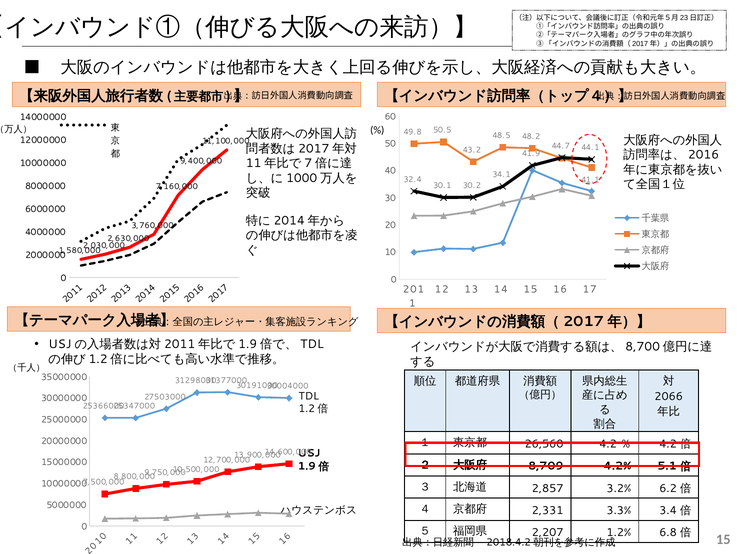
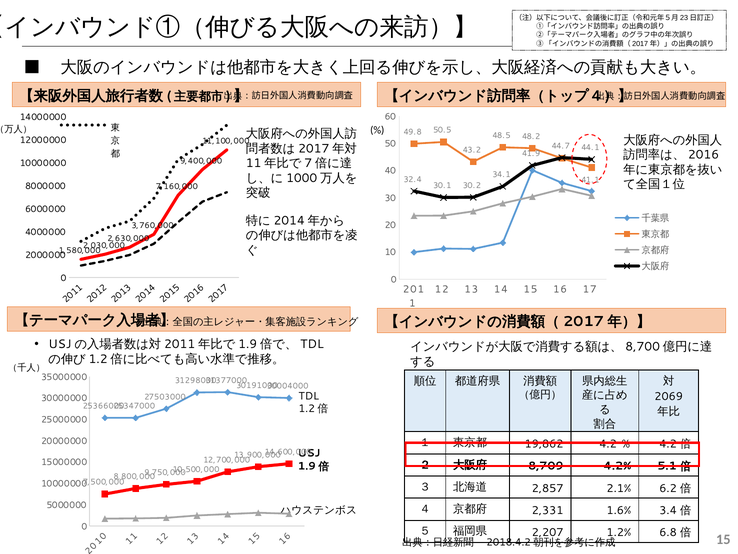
2066: 2066 -> 2069
26,560: 26,560 -> 19,862
3.2%: 3.2% -> 2.1%
3.3%: 3.3% -> 1.6%
